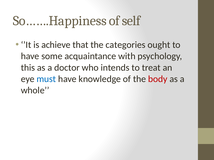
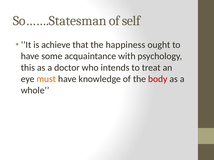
So…….Happiness: So…….Happiness -> So…….Statesman
categories: categories -> happiness
must colour: blue -> orange
